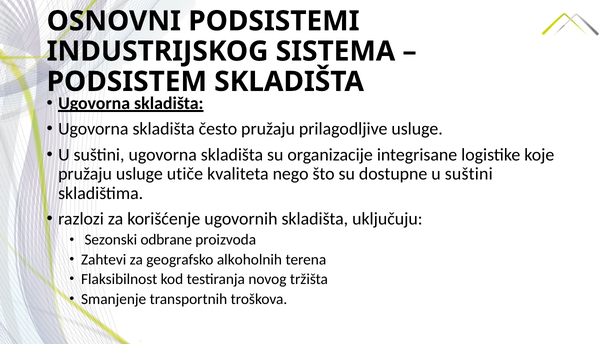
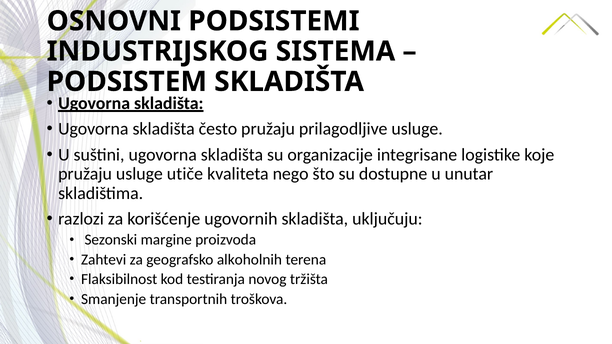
dostupne u suštini: suštini -> unutar
odbrane: odbrane -> margine
